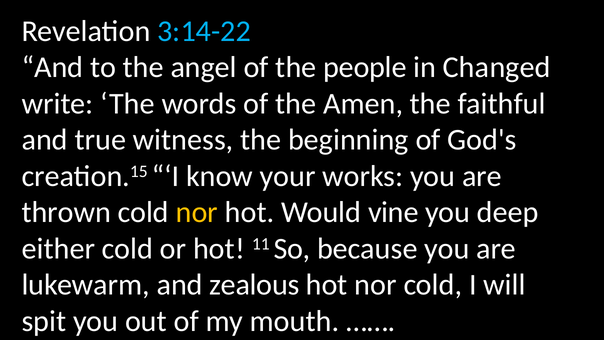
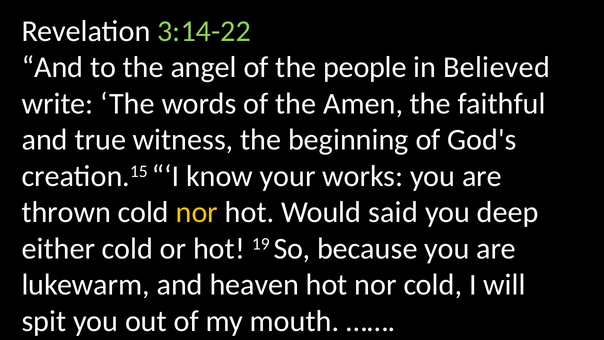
3:14-22 colour: light blue -> light green
Changed: Changed -> Believed
vine: vine -> said
11: 11 -> 19
zealous: zealous -> heaven
